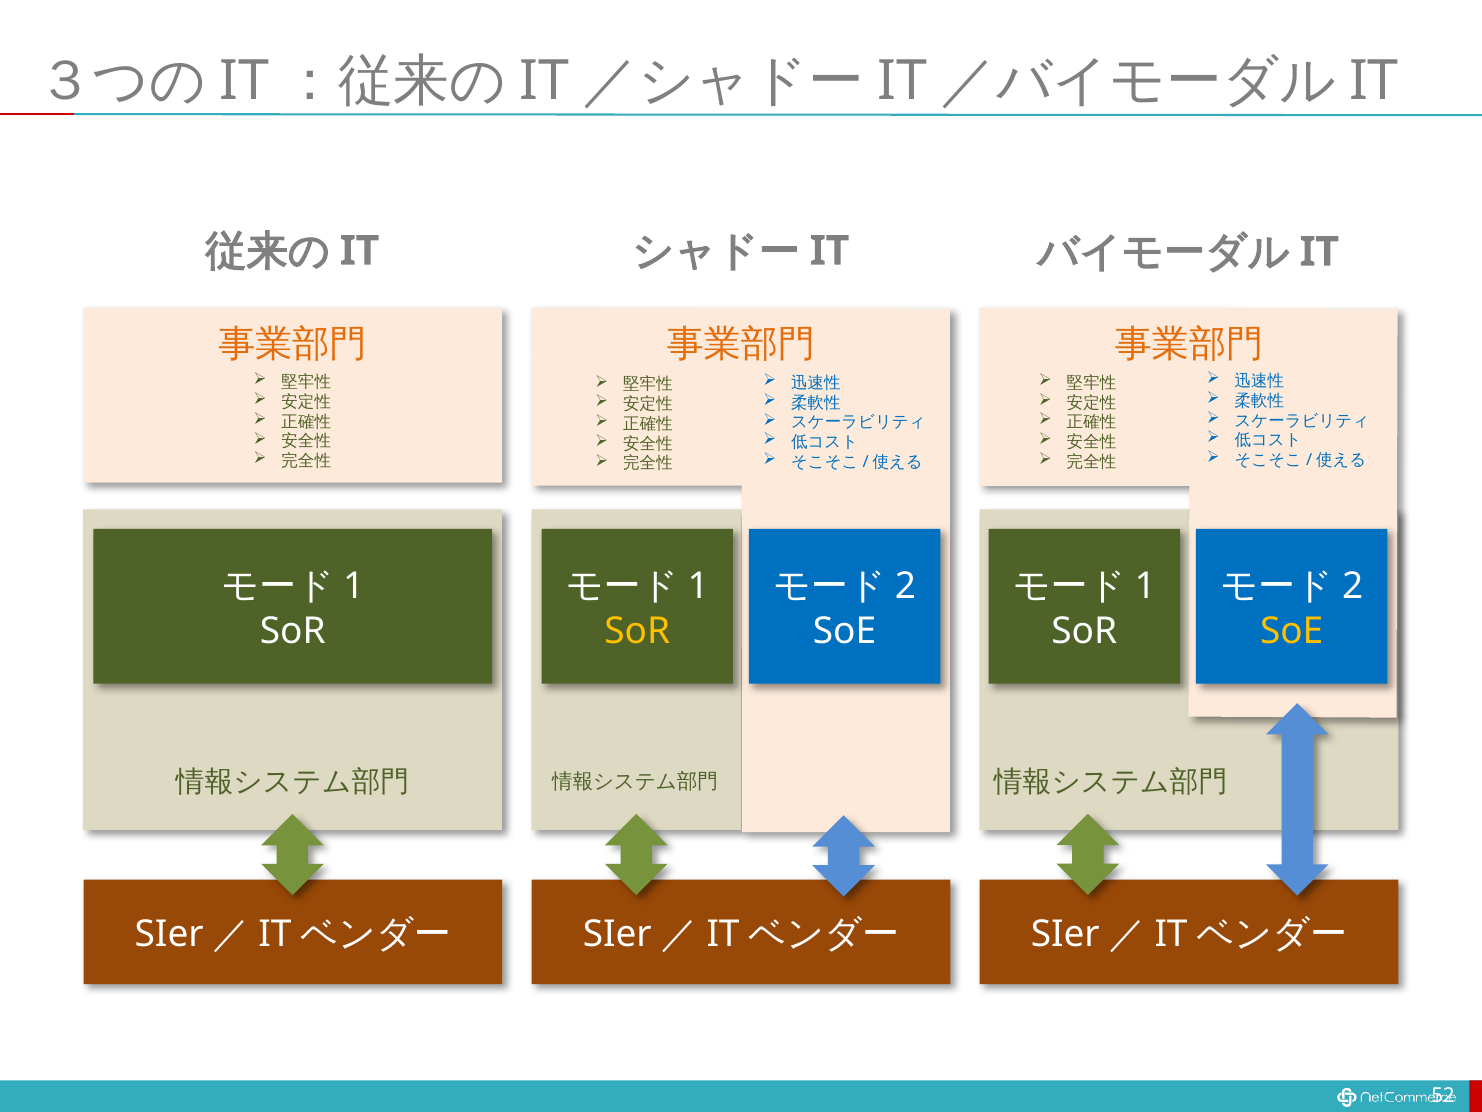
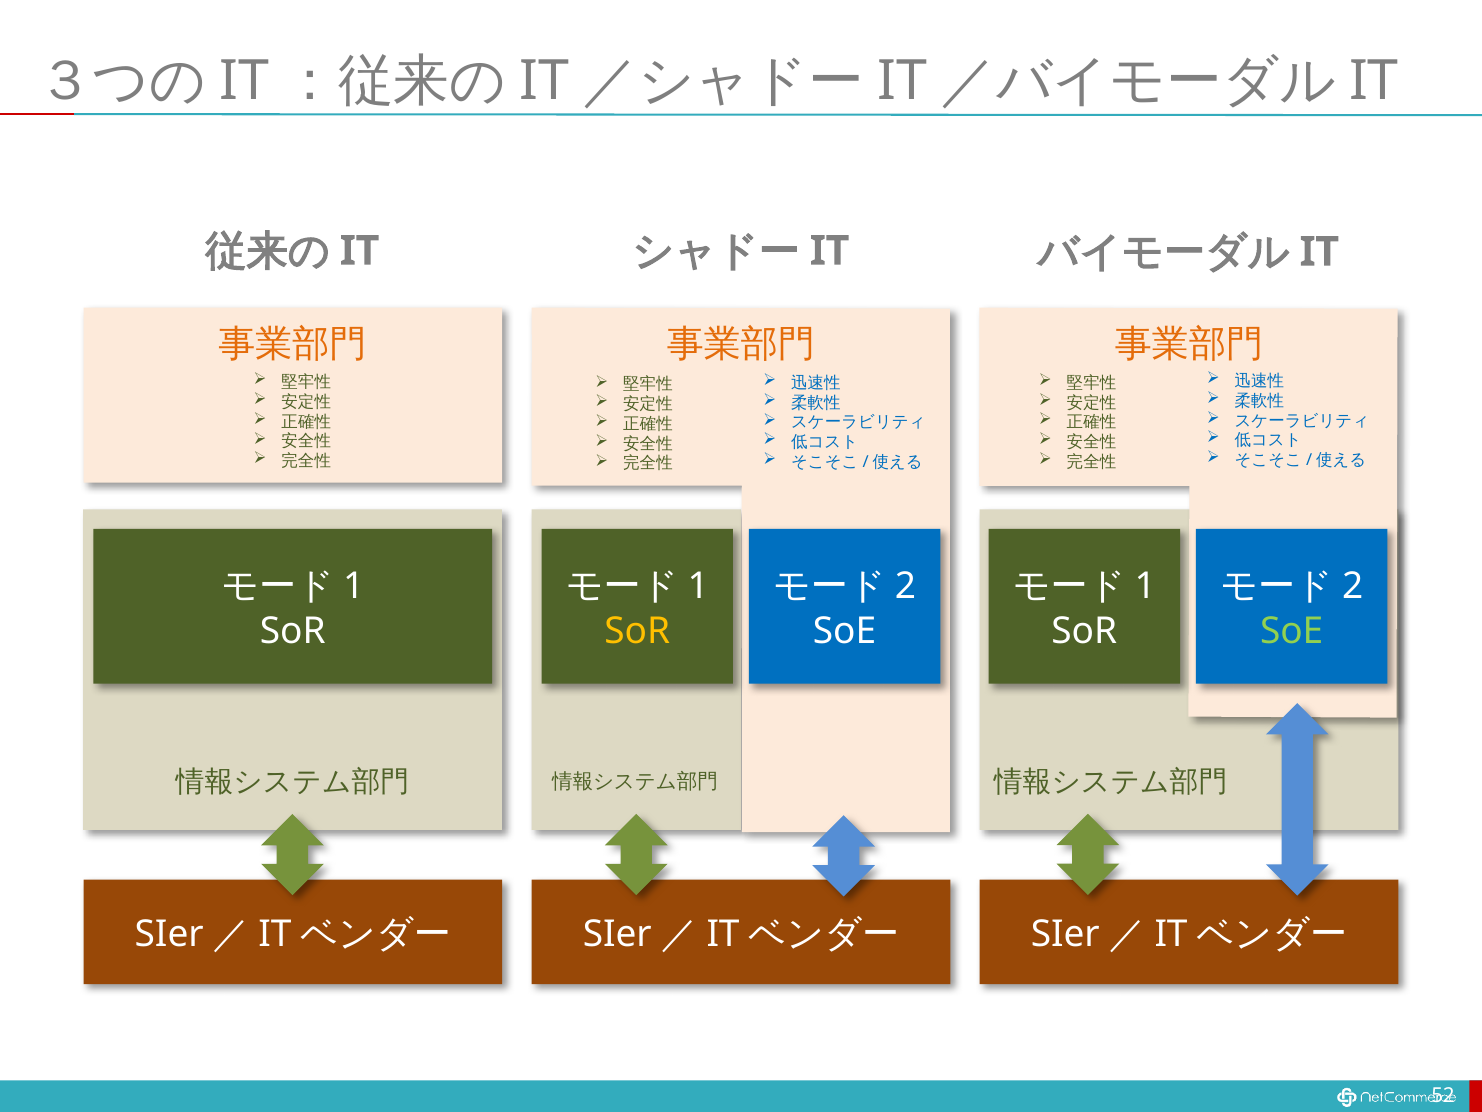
SoE at (1292, 631) colour: yellow -> light green
